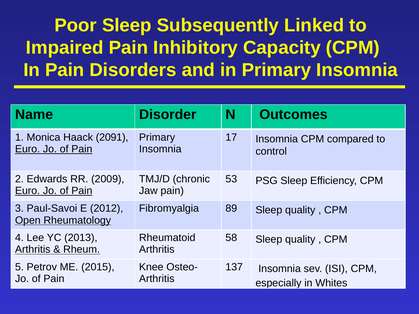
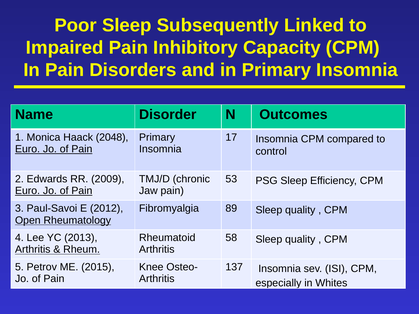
2091: 2091 -> 2048
